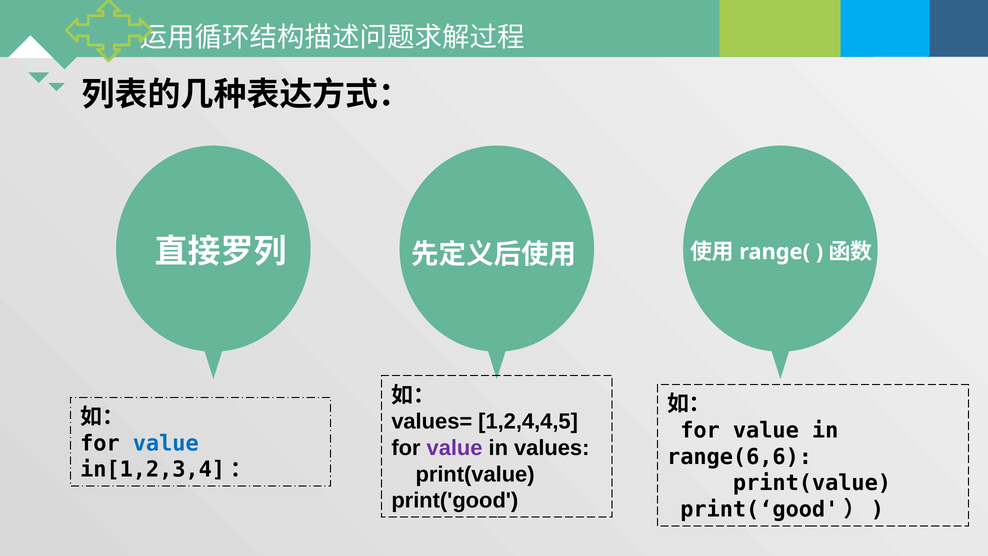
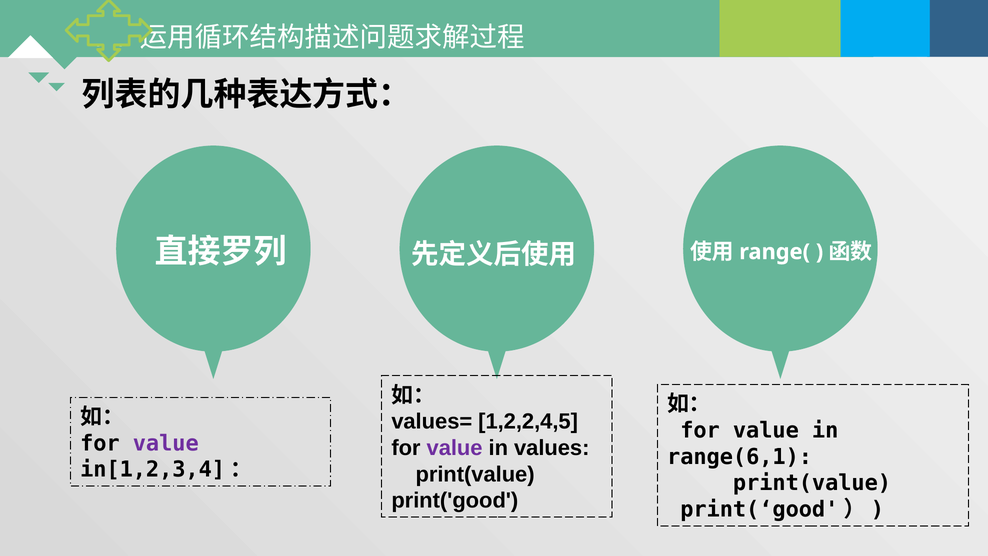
1,2,4,4,5: 1,2,4,4,5 -> 1,2,2,4,5
value at (166, 443) colour: blue -> purple
range(6,6: range(6,6 -> range(6,1
